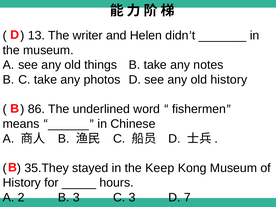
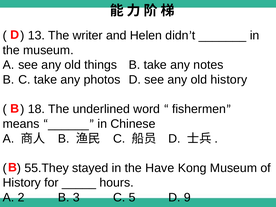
86: 86 -> 18
35.They: 35.They -> 55.They
Keep: Keep -> Have
C 3: 3 -> 5
7: 7 -> 9
